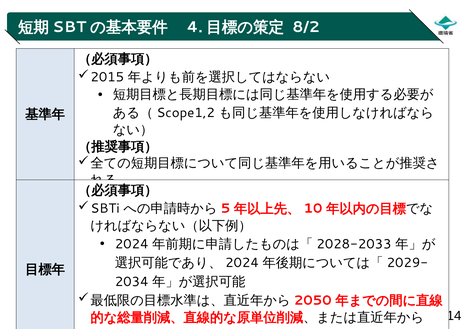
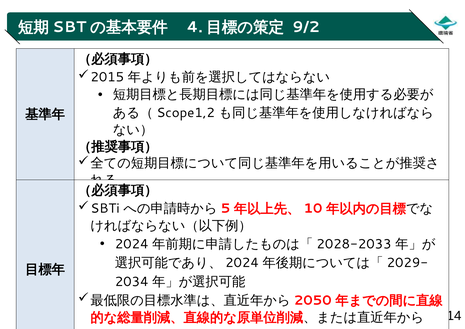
8/2: 8/2 -> 9/2
